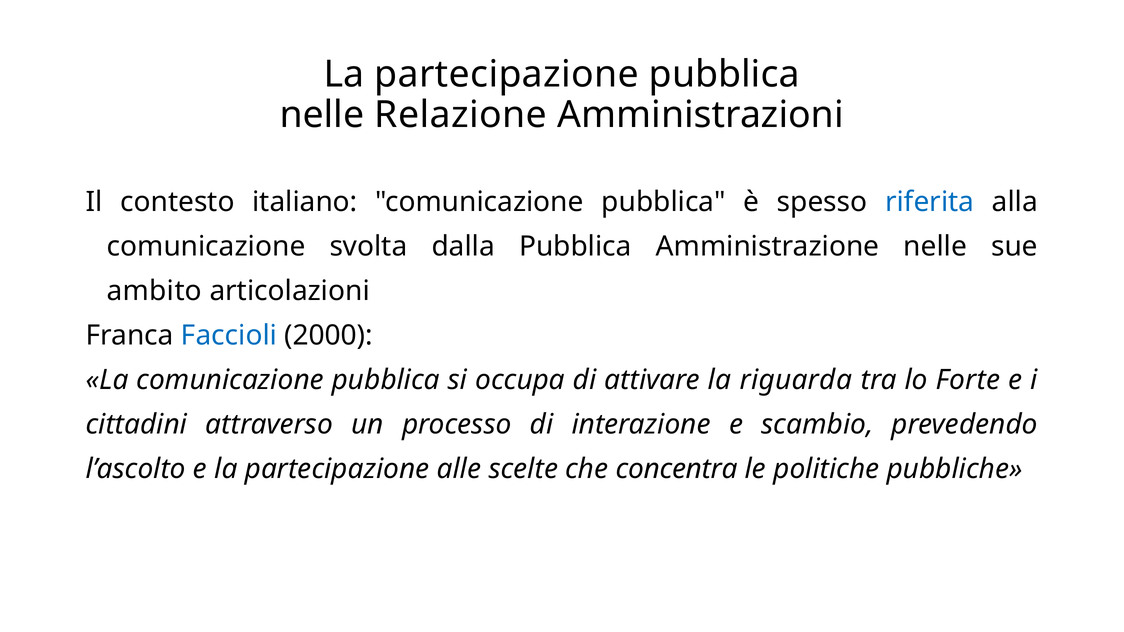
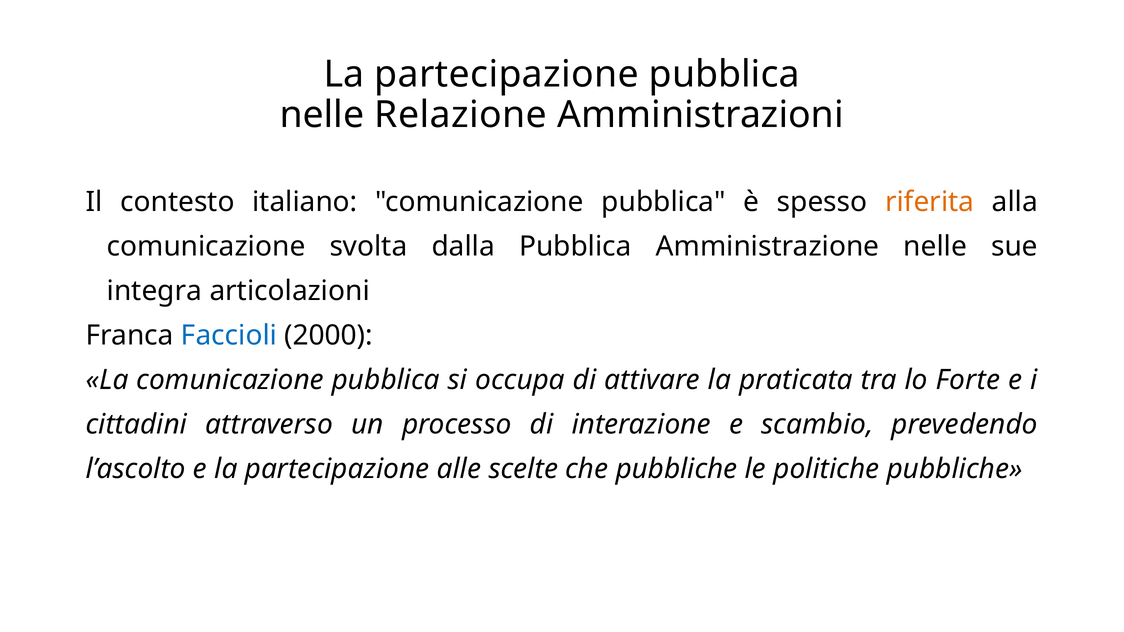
riferita colour: blue -> orange
ambito: ambito -> integra
riguarda: riguarda -> praticata
che concentra: concentra -> pubbliche
